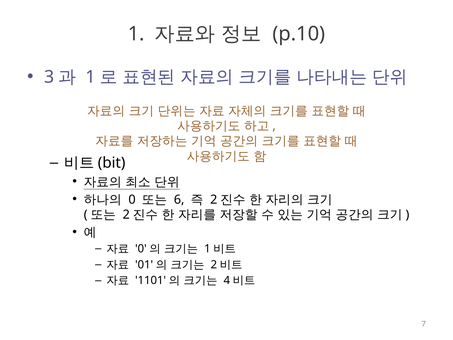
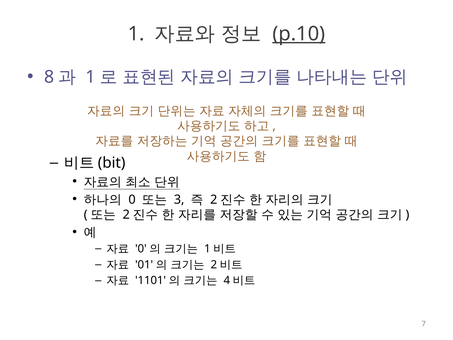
p.10 underline: none -> present
3: 3 -> 8
6: 6 -> 3
